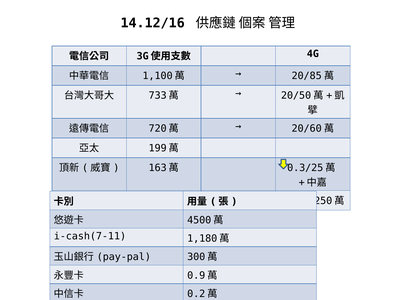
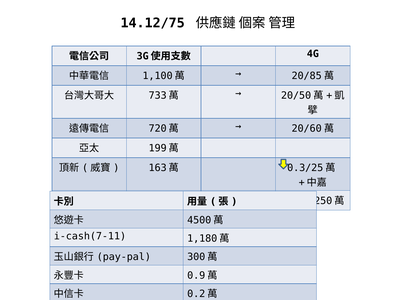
14.12/16: 14.12/16 -> 14.12/75
